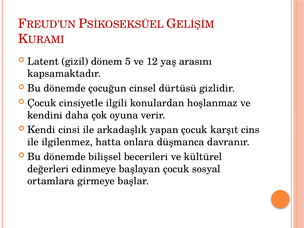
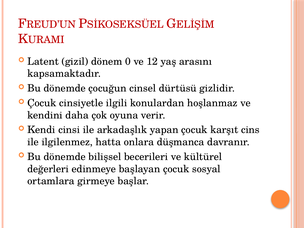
5: 5 -> 0
